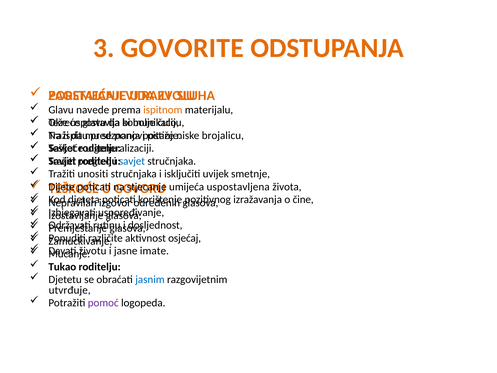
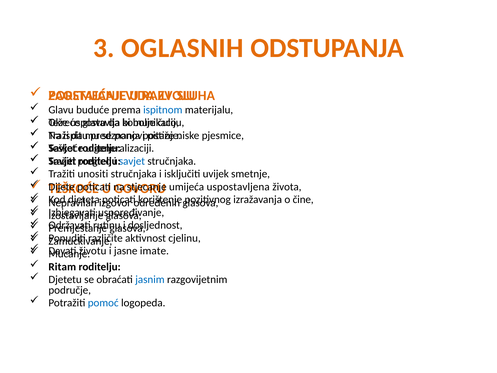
GOVORITE: GOVORITE -> OGLASNIH
navede: navede -> buduće
ispitnom colour: orange -> blue
brojalicu: brojalicu -> pjesmice
osjećaj: osjećaj -> cjelinu
Tukao: Tukao -> Ritam
utvrđuje: utvrđuje -> područje
pomoć colour: purple -> blue
